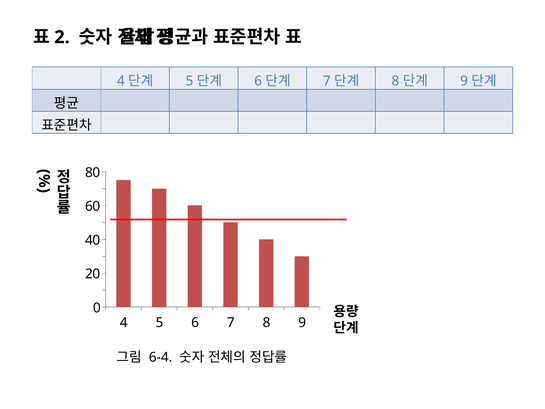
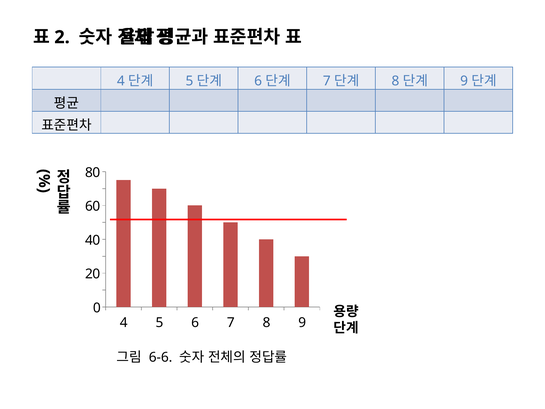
6-4: 6-4 -> 6-6
